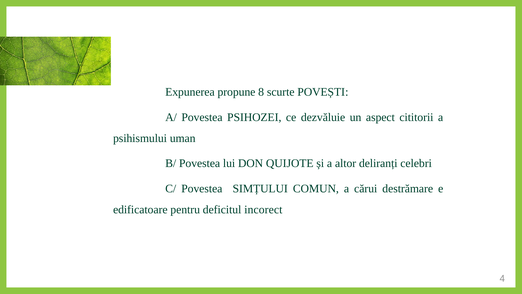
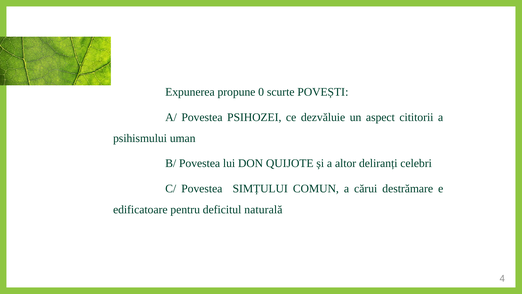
8: 8 -> 0
incorect: incorect -> naturală
